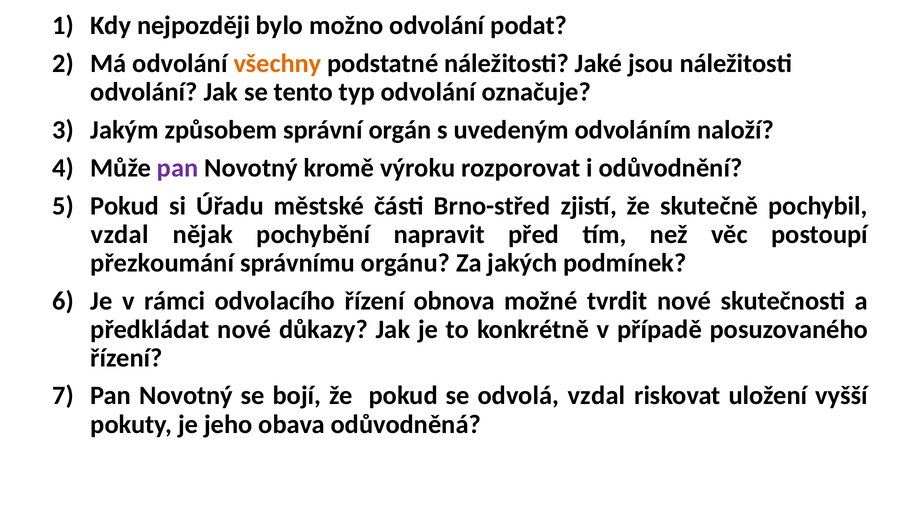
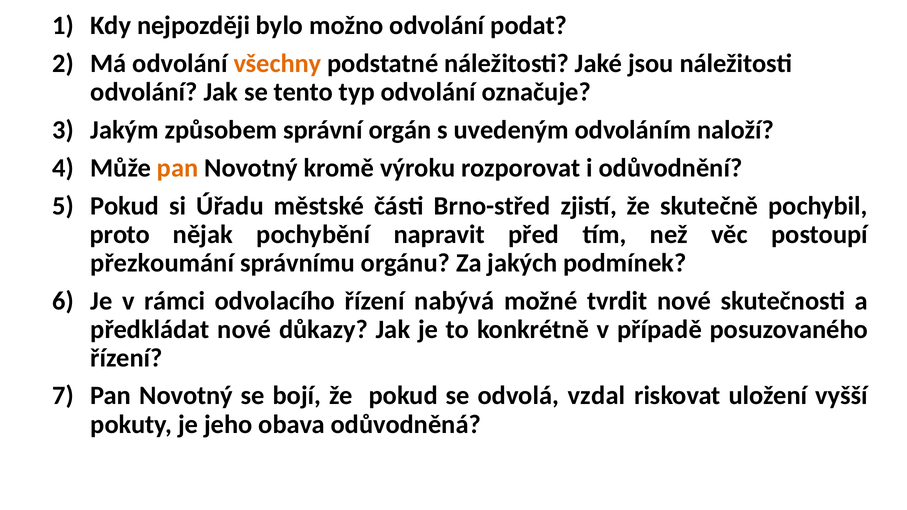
pan at (178, 168) colour: purple -> orange
vzdal at (120, 234): vzdal -> proto
obnova: obnova -> nabývá
